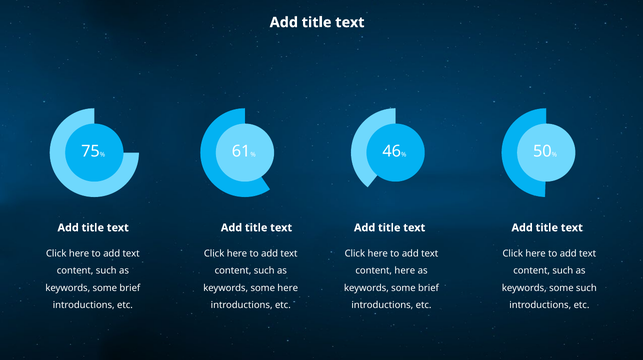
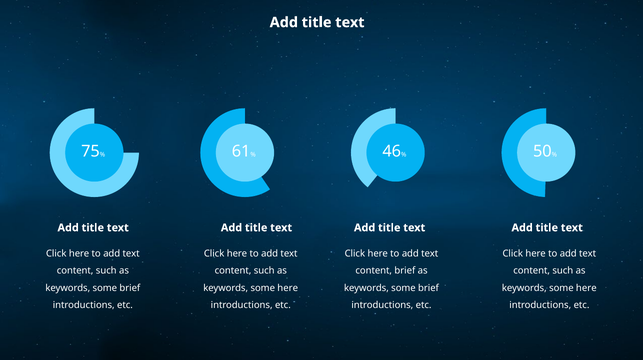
content here: here -> brief
such at (586, 288): such -> here
